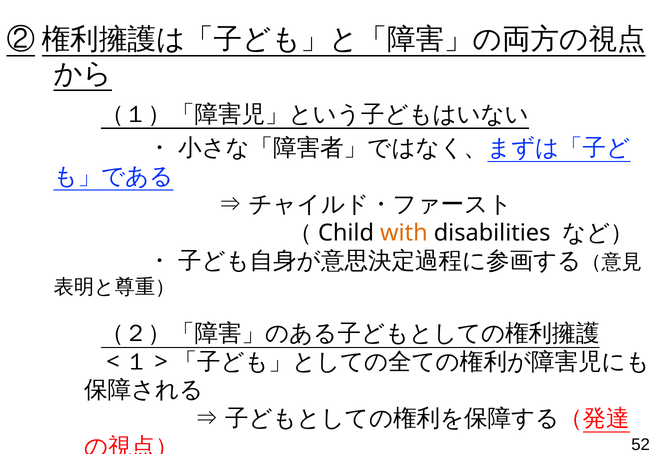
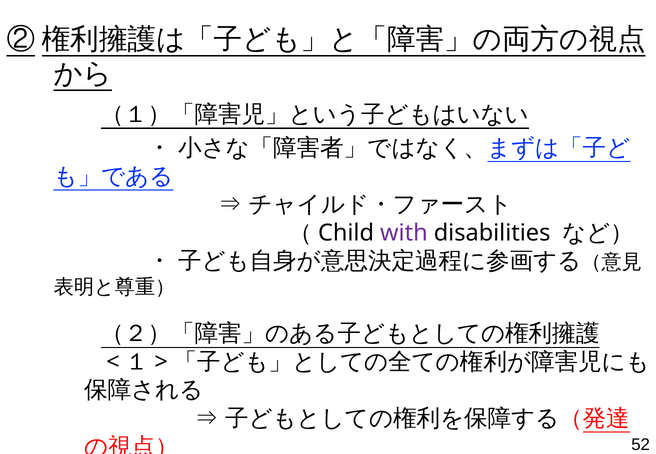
with colour: orange -> purple
